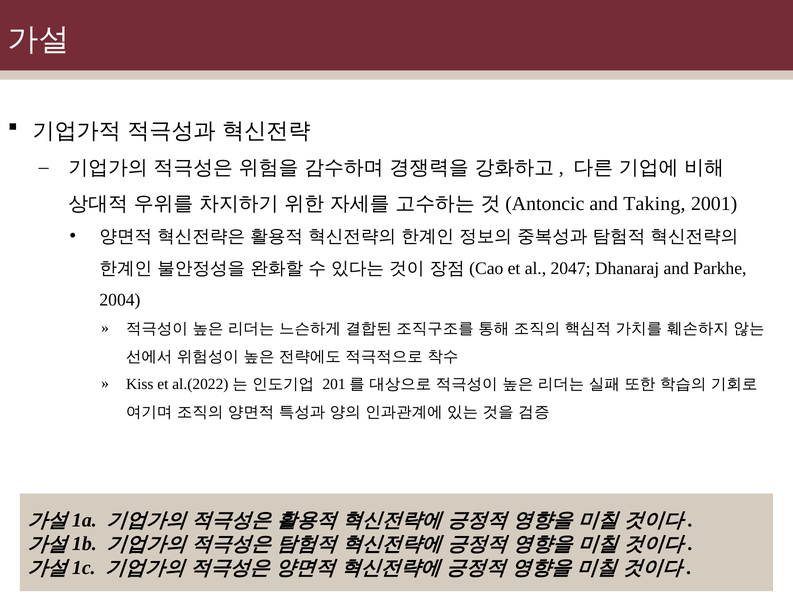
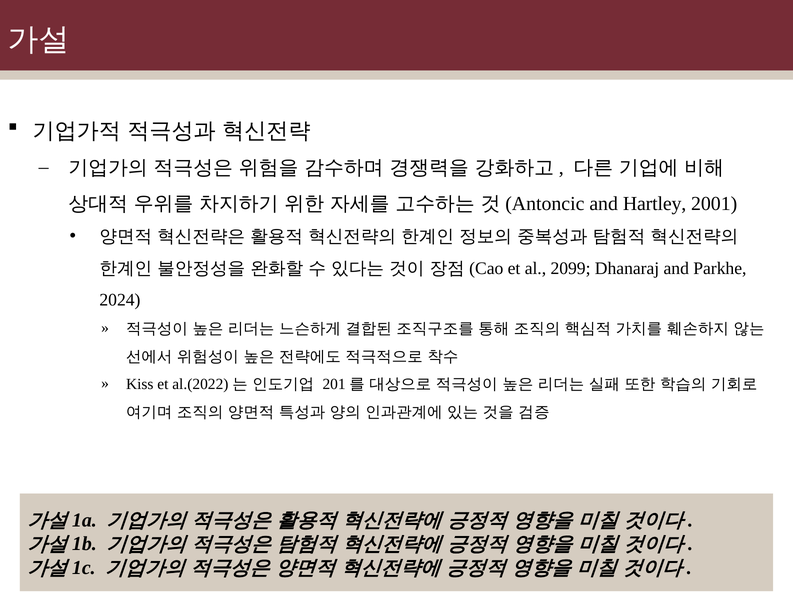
Taking: Taking -> Hartley
2047: 2047 -> 2099
2004: 2004 -> 2024
